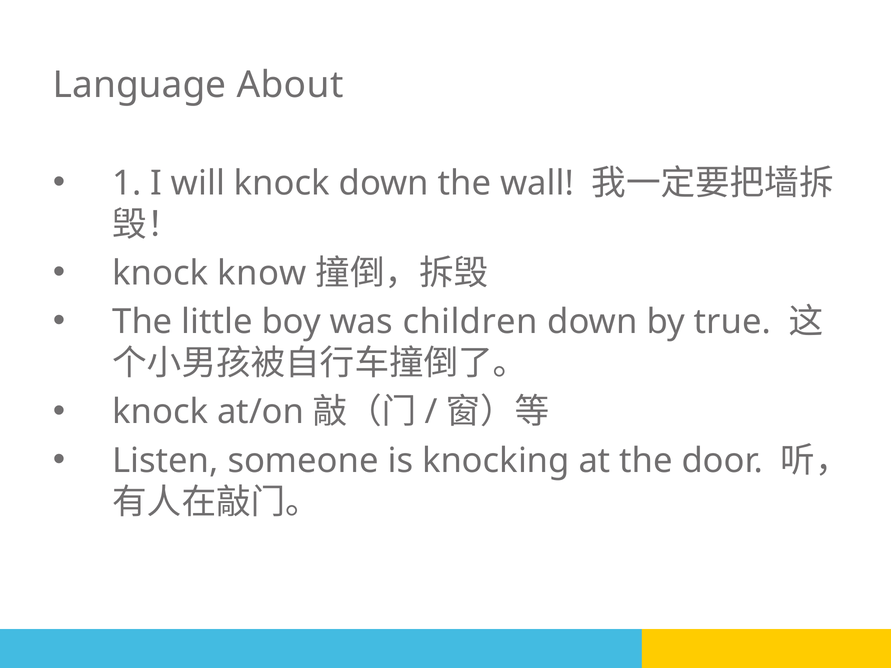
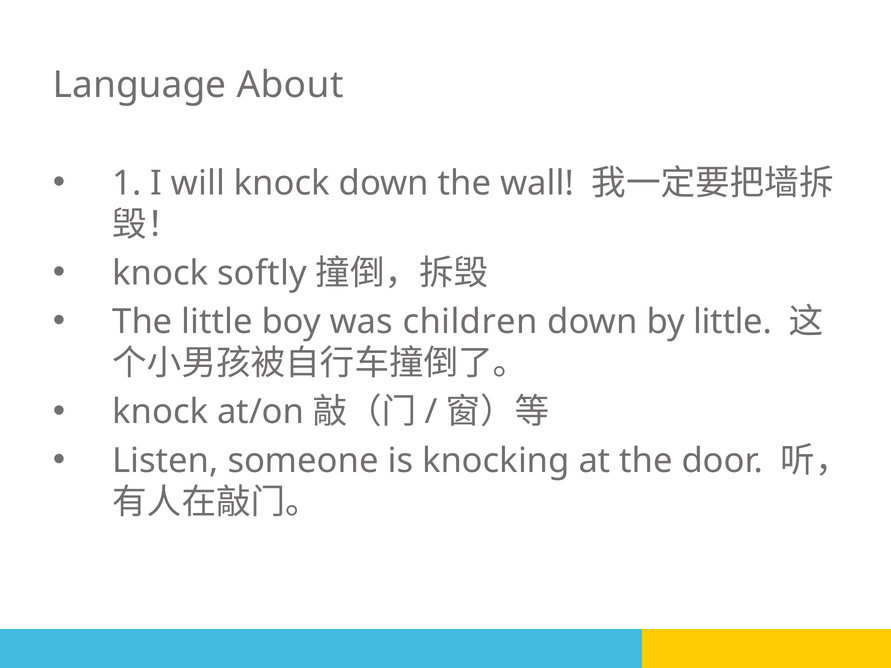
know: know -> softly
by true: true -> little
